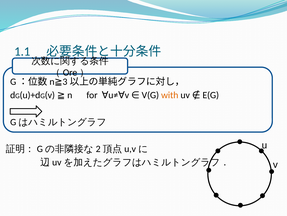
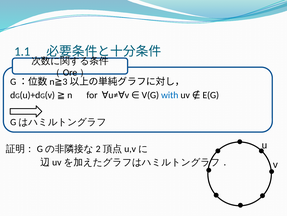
with colour: orange -> blue
